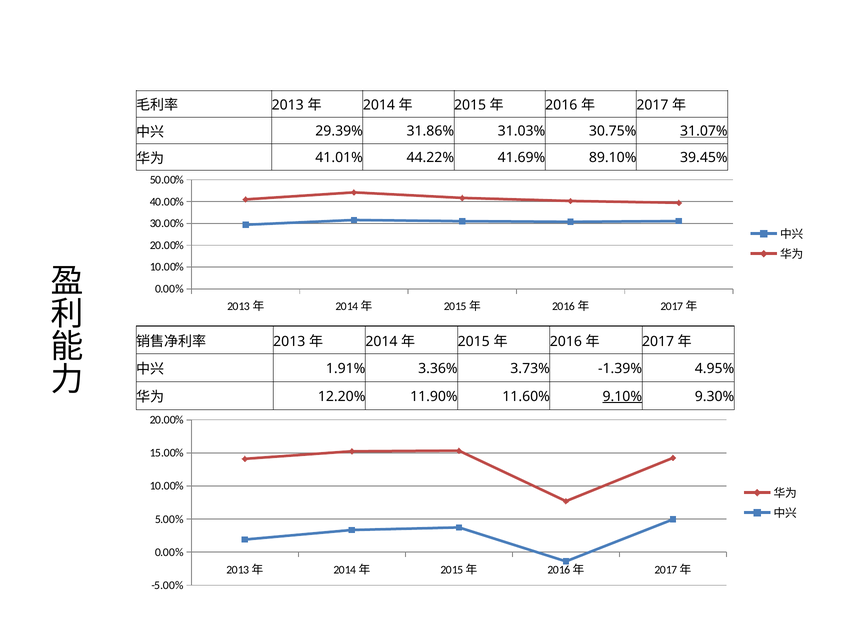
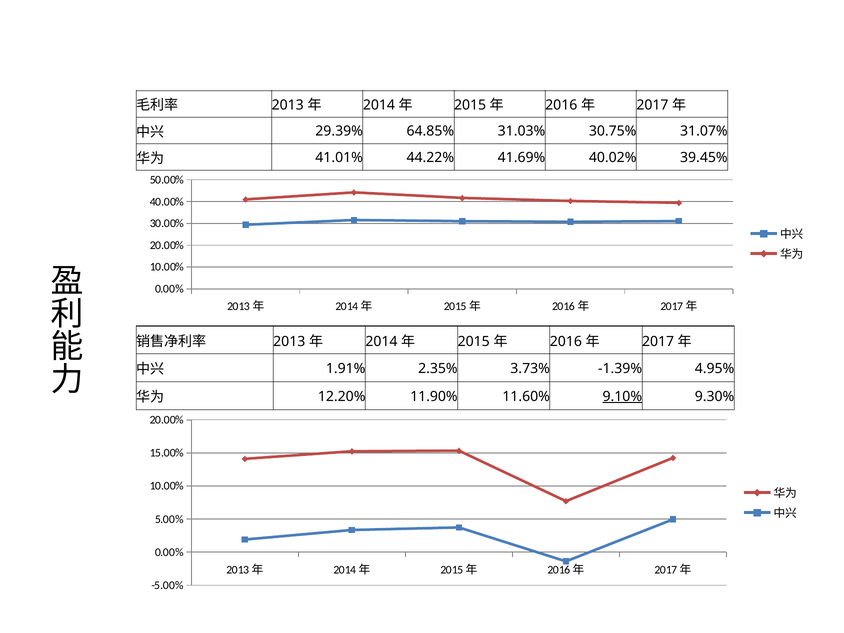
31.86%: 31.86% -> 64.85%
31.07% underline: present -> none
89.10%: 89.10% -> 40.02%
3.36%: 3.36% -> 2.35%
